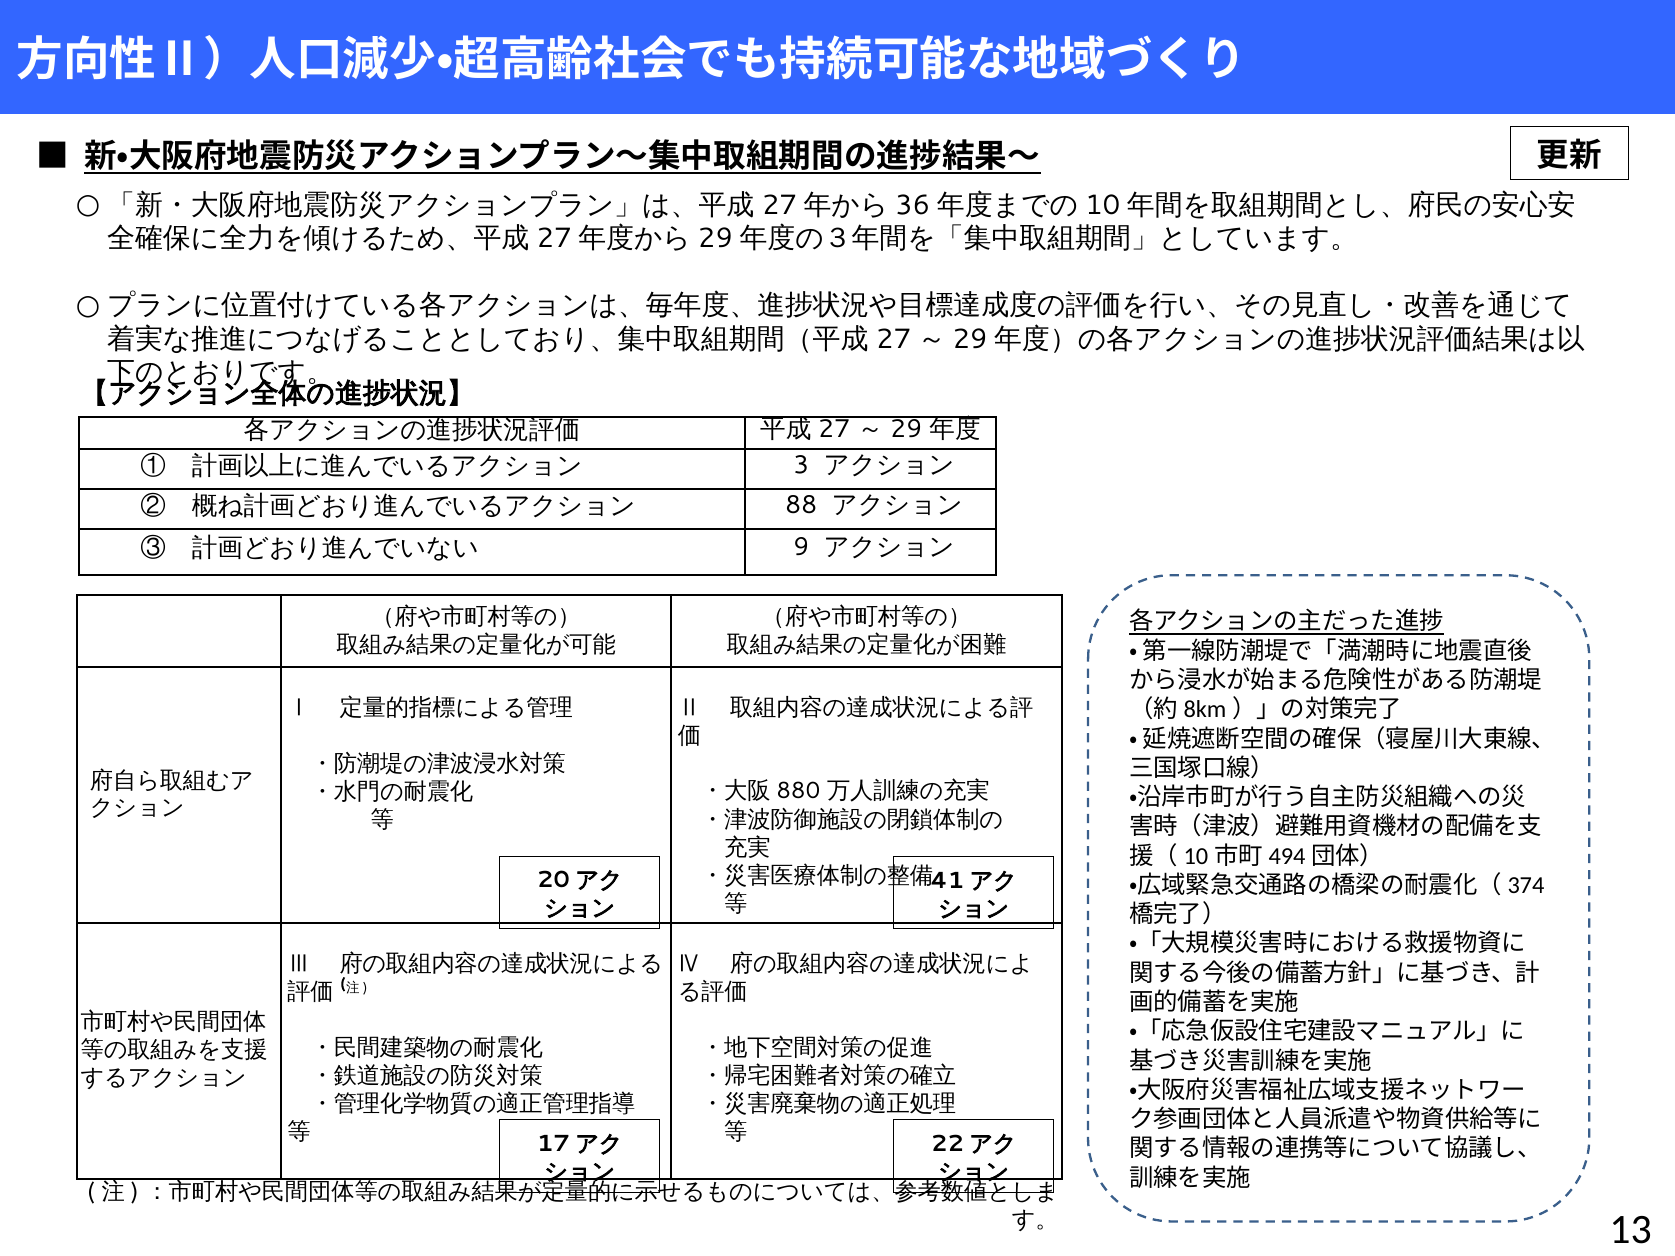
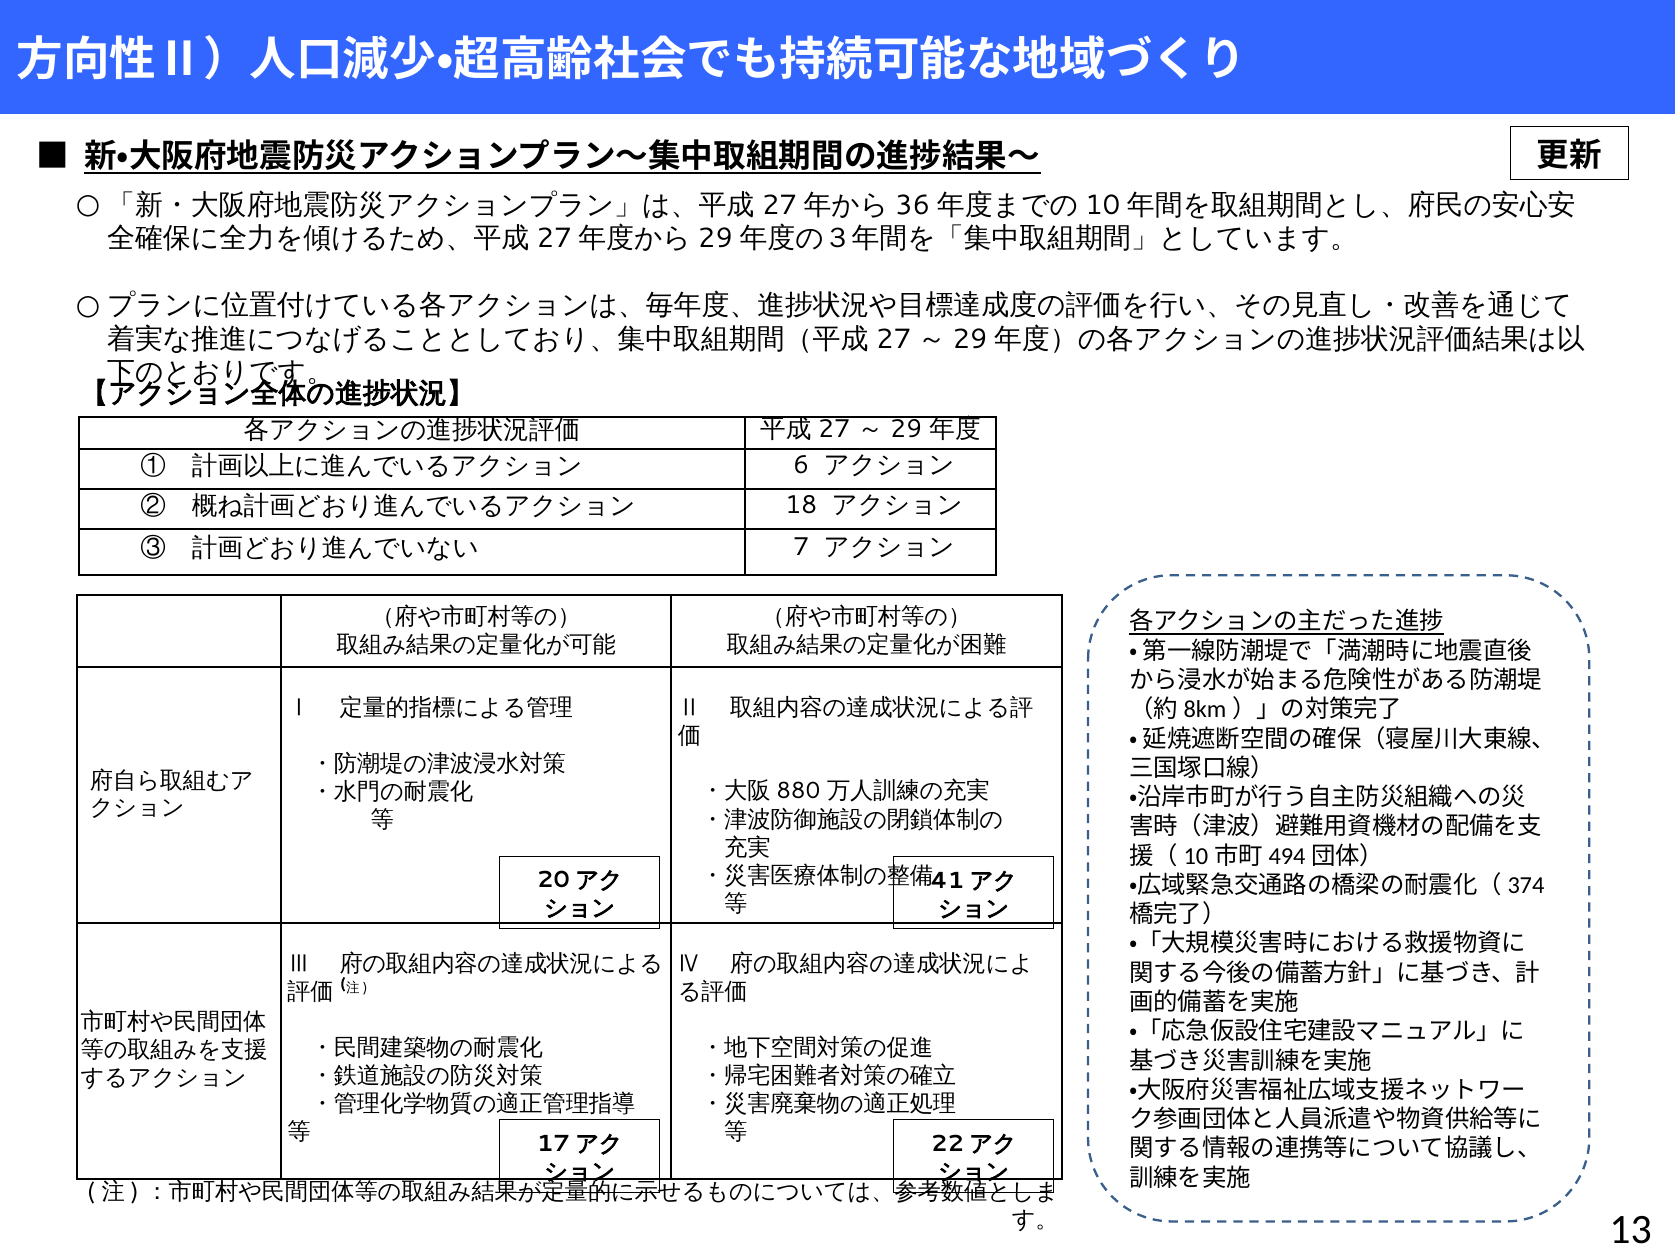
3: 3 -> 6
88: 88 -> 18
9: 9 -> 7
